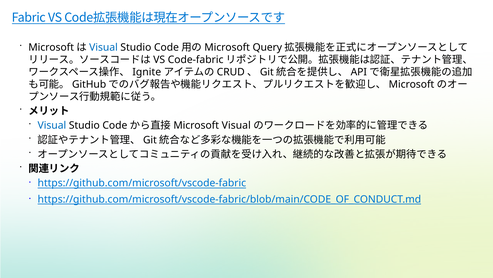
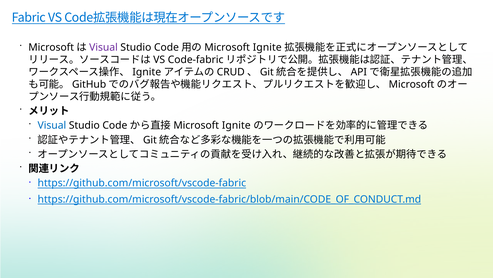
Visual at (103, 47) colour: blue -> purple
Query at (267, 47): Query -> Ignite
Visual at (236, 125): Visual -> Ignite
